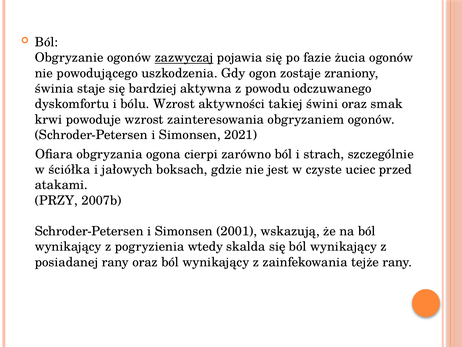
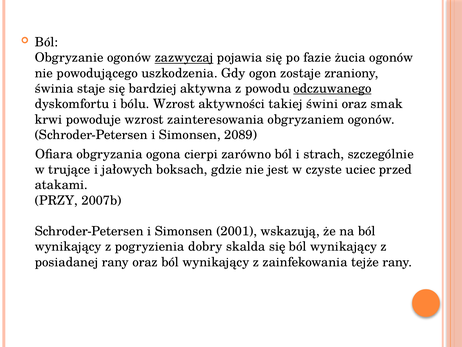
odczuwanego underline: none -> present
2021: 2021 -> 2089
ściółka: ściółka -> trujące
wtedy: wtedy -> dobry
